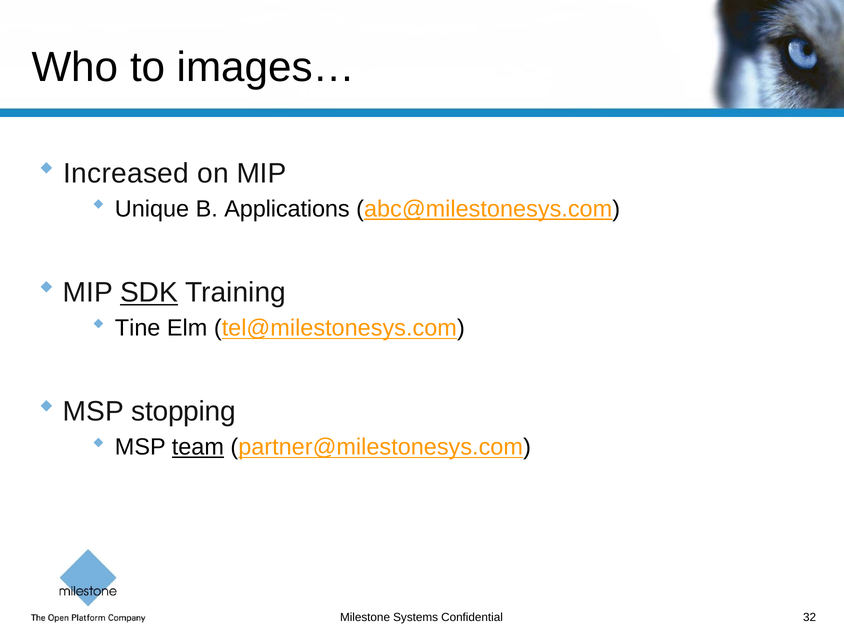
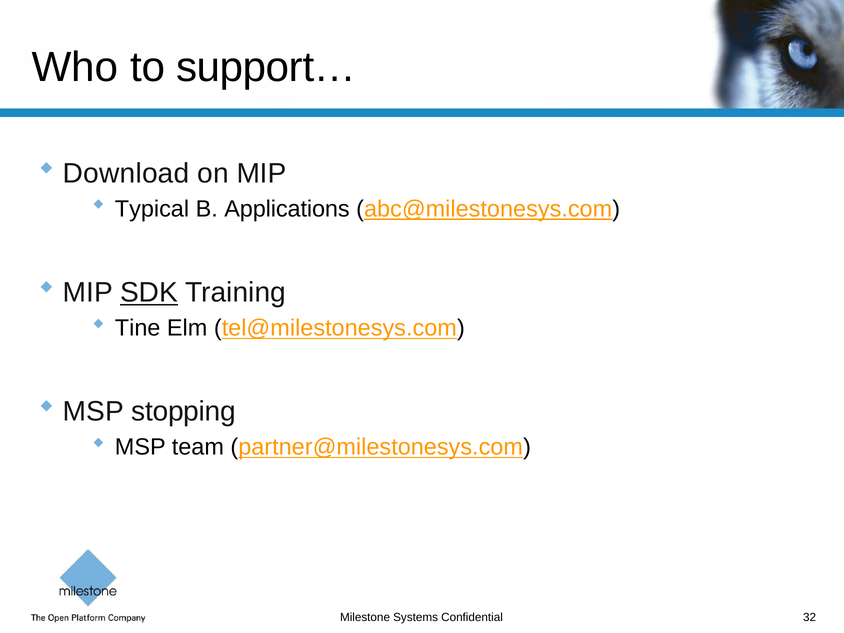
images…: images… -> support…
Increased: Increased -> Download
Unique: Unique -> Typical
team underline: present -> none
